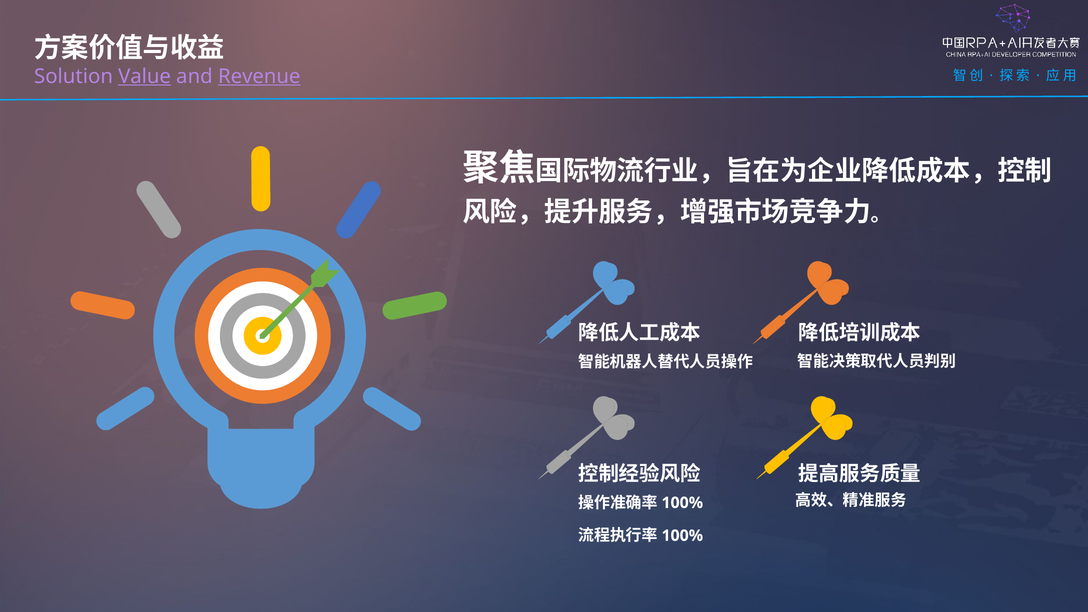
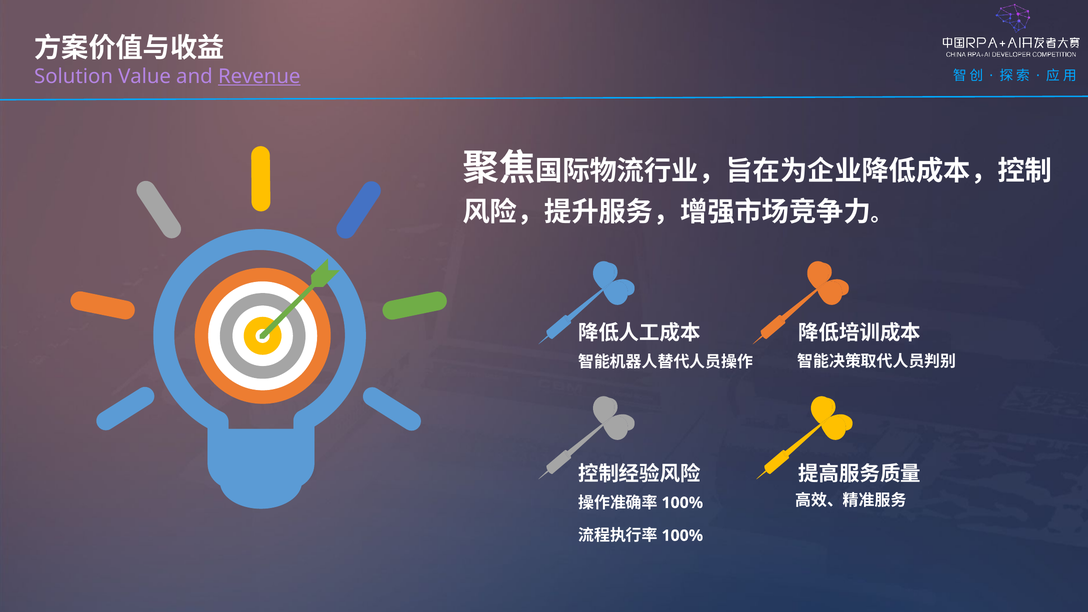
Value underline: present -> none
